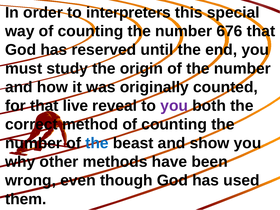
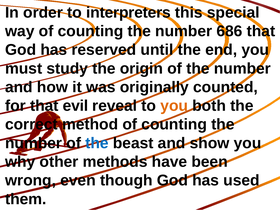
676: 676 -> 686
live: live -> evil
you at (174, 106) colour: purple -> orange
